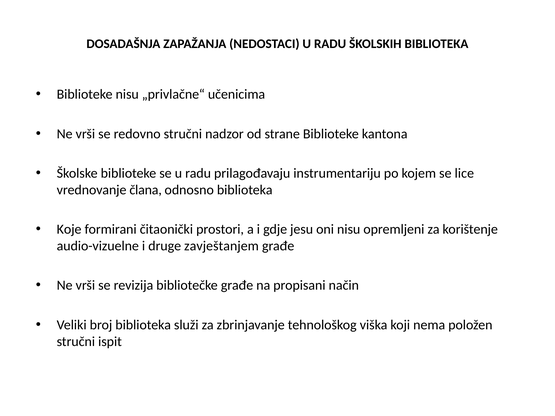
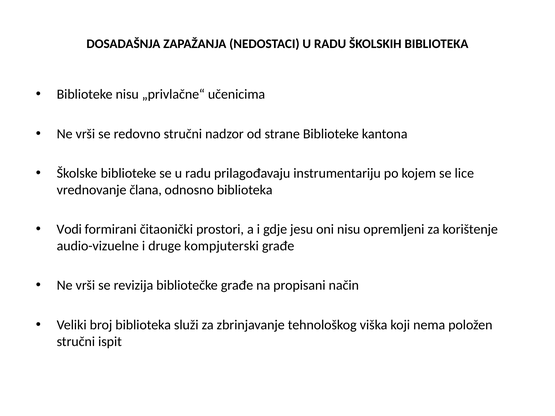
Koje: Koje -> Vodi
zavještanjem: zavještanjem -> kompjuterski
